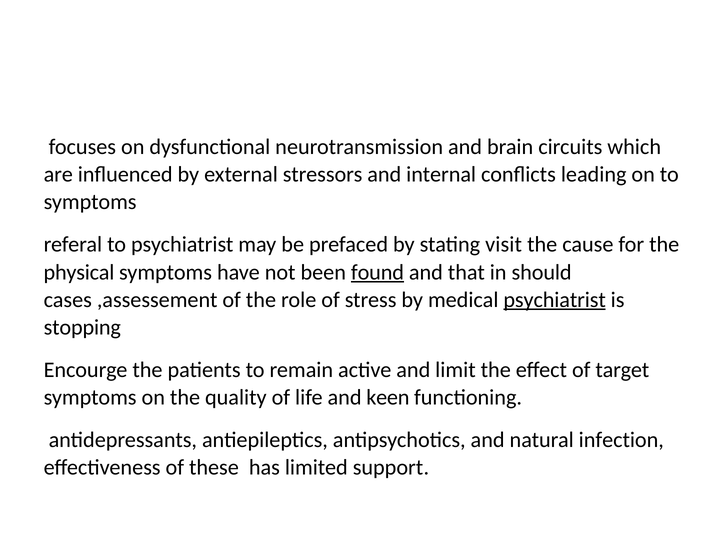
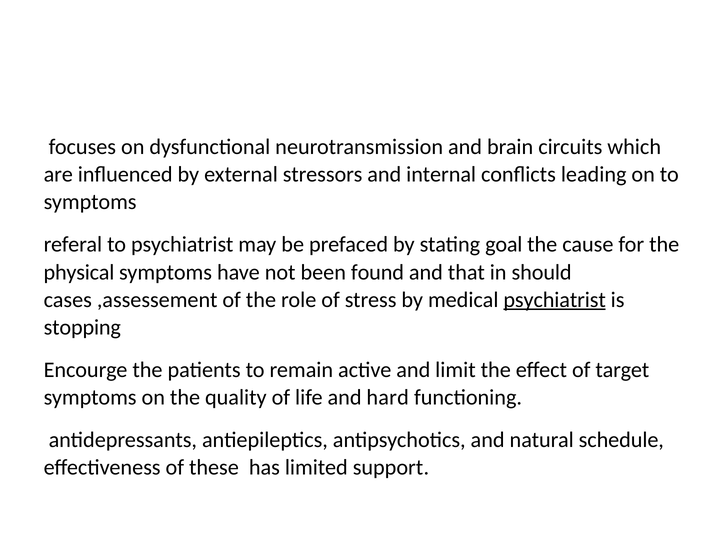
visit: visit -> goal
found underline: present -> none
keen: keen -> hard
infection: infection -> schedule
